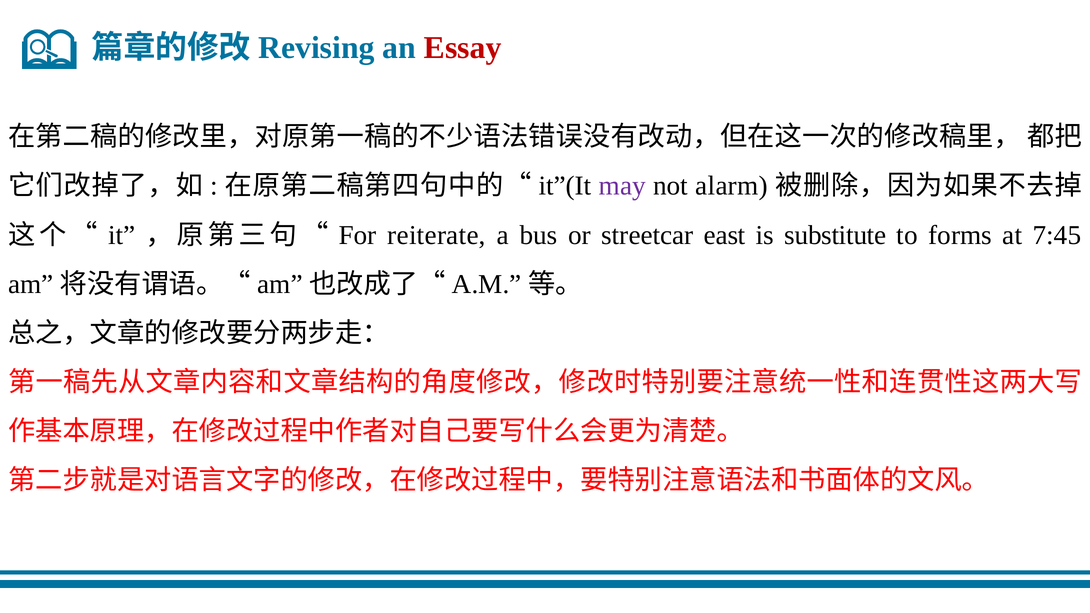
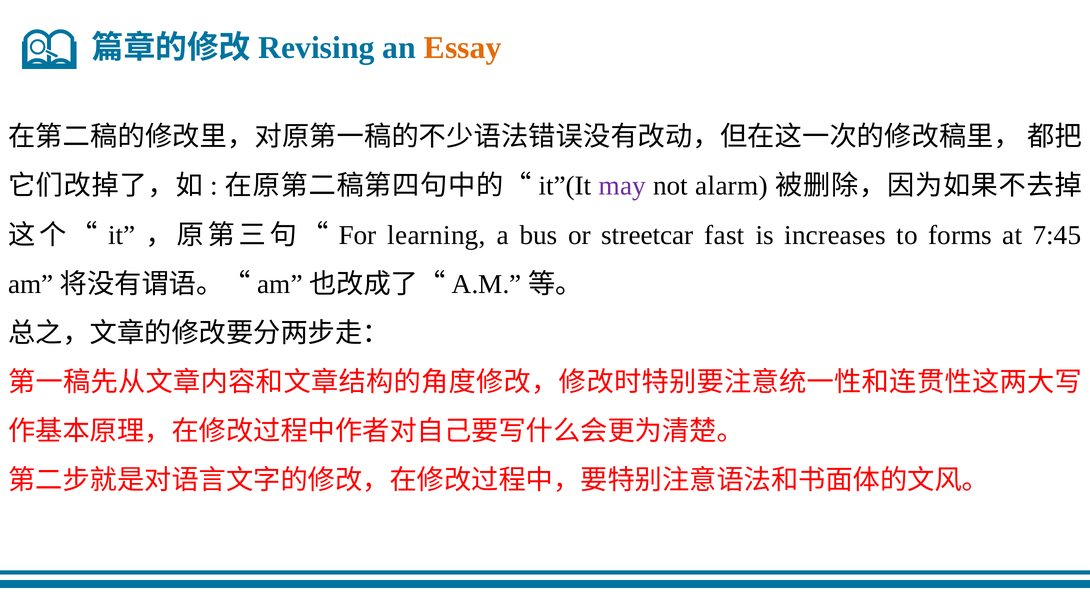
Essay colour: red -> orange
reiterate: reiterate -> learning
east: east -> fast
substitute: substitute -> increases
